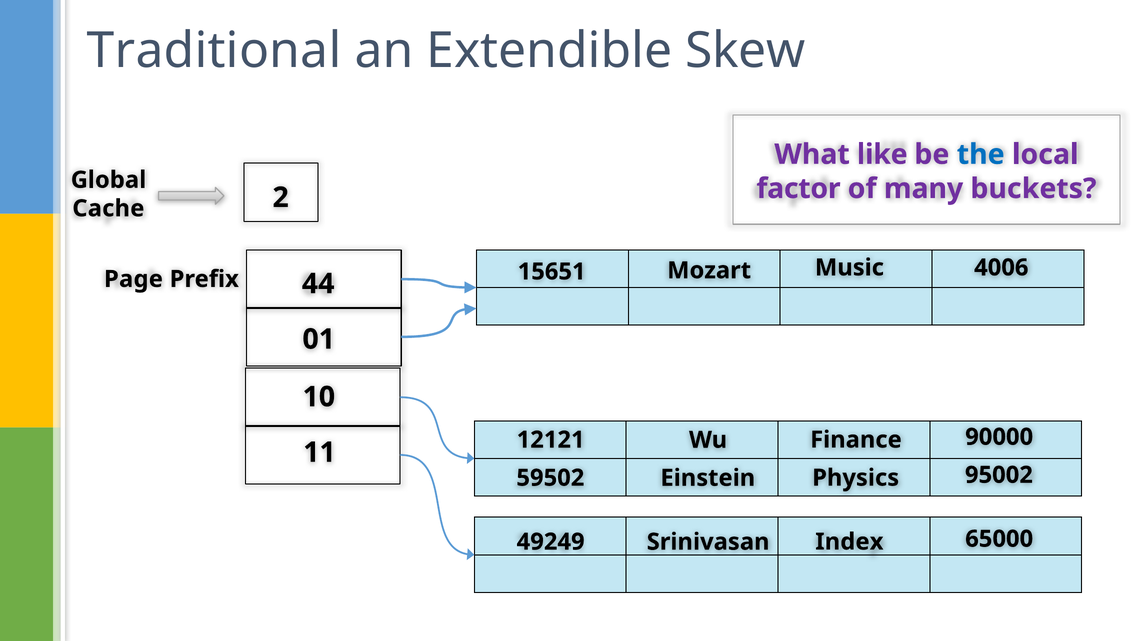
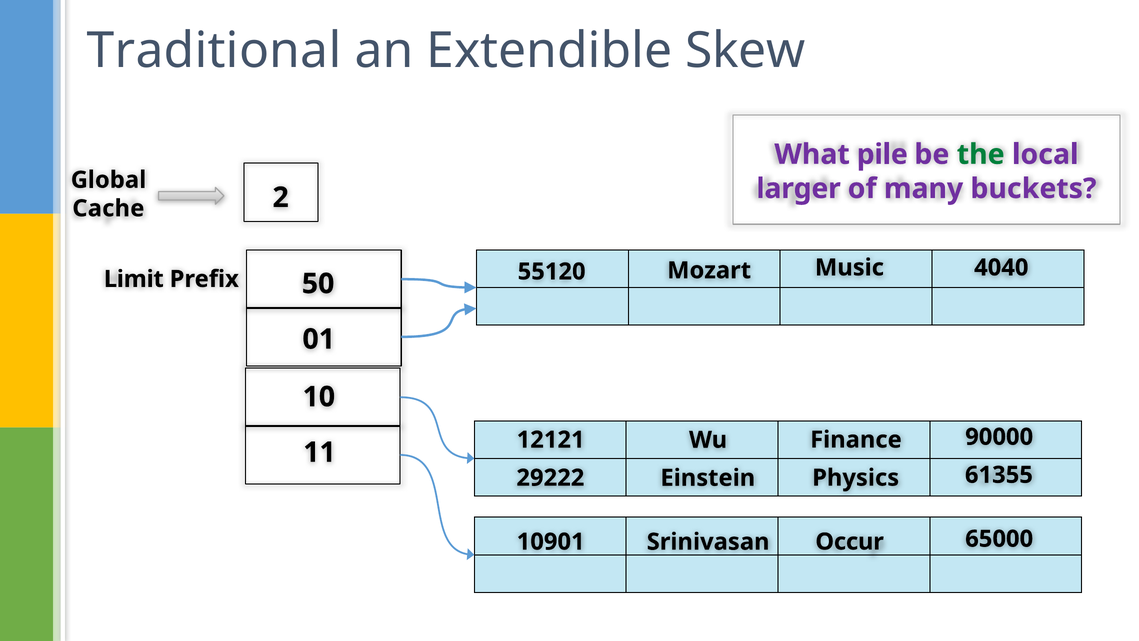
like: like -> pile
the colour: blue -> green
factor: factor -> larger
15651: 15651 -> 55120
4006: 4006 -> 4040
Page: Page -> Limit
44: 44 -> 50
59502: 59502 -> 29222
95002: 95002 -> 61355
49249: 49249 -> 10901
Index: Index -> Occur
